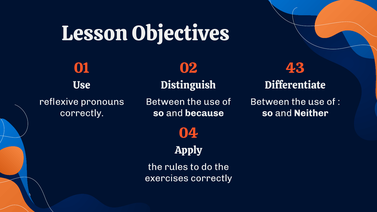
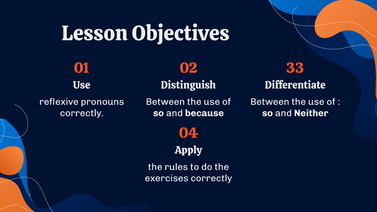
43: 43 -> 33
